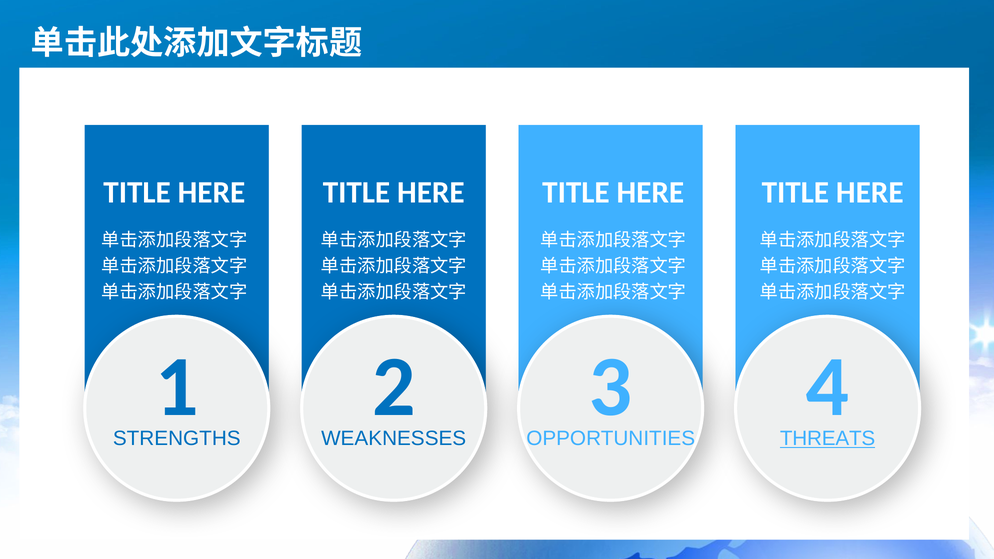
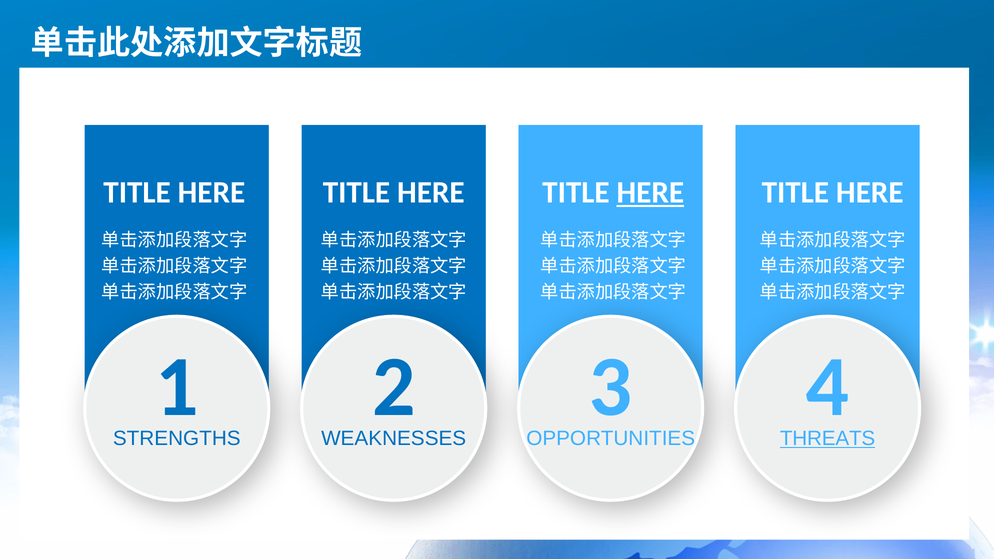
HERE at (650, 193) underline: none -> present
